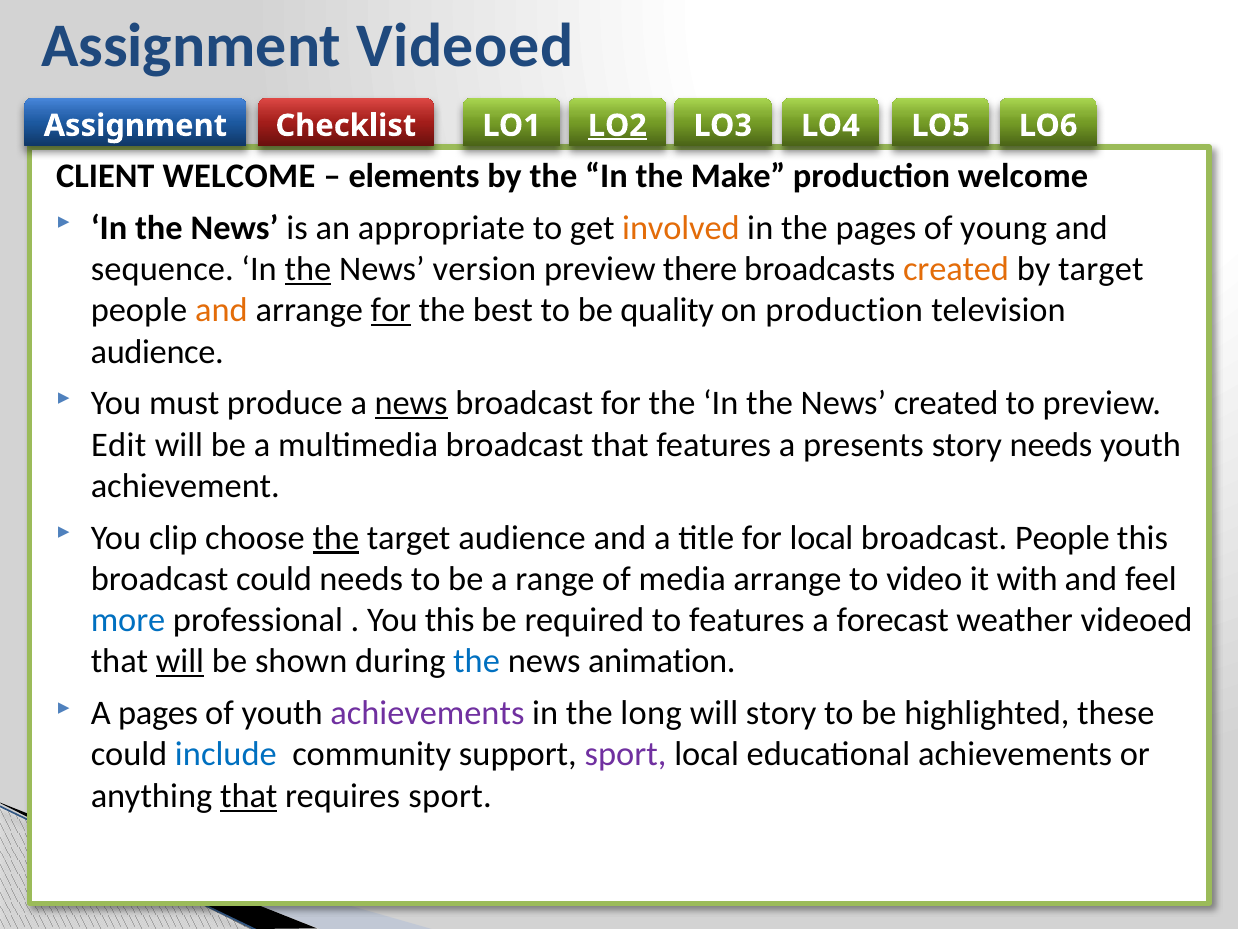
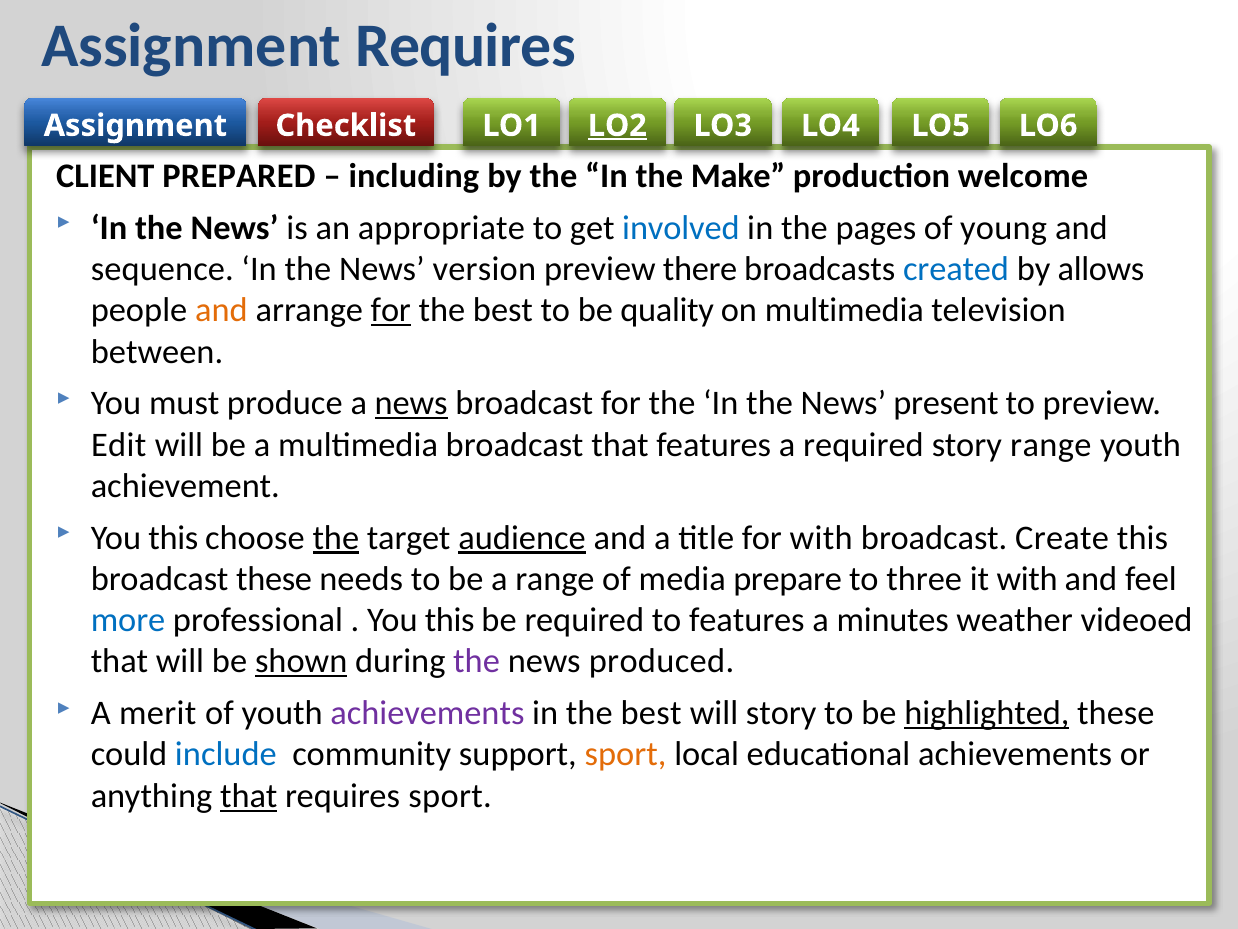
Assignment Videoed: Videoed -> Requires
CLIENT WELCOME: WELCOME -> PREPARED
elements: elements -> including
involved colour: orange -> blue
the at (308, 269) underline: present -> none
created at (956, 269) colour: orange -> blue
by target: target -> allows
on production: production -> multimedia
audience at (157, 352): audience -> between
News created: created -> present
a presents: presents -> required
story needs: needs -> range
clip at (173, 537): clip -> this
audience at (522, 537) underline: none -> present
for local: local -> with
broadcast People: People -> Create
broadcast could: could -> these
media arrange: arrange -> prepare
video: video -> three
forecast: forecast -> minutes
will at (180, 661) underline: present -> none
shown underline: none -> present
the at (477, 661) colour: blue -> purple
animation: animation -> produced
A pages: pages -> merit
in the long: long -> best
highlighted underline: none -> present
sport at (626, 754) colour: purple -> orange
